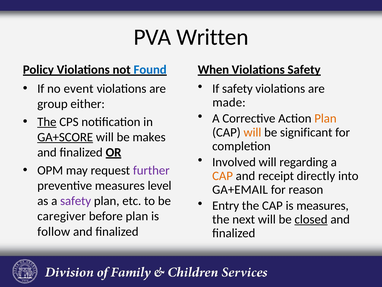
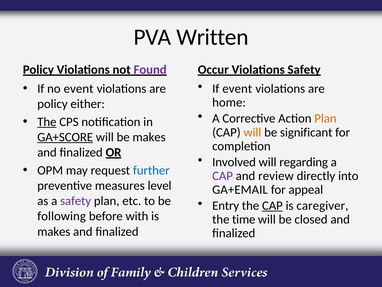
Found colour: blue -> purple
When: When -> Occur
If safety: safety -> event
made: made -> home
group at (52, 104): group -> policy
further colour: purple -> blue
CAP at (223, 176) colour: orange -> purple
receipt: receipt -> review
reason: reason -> appeal
CAP at (272, 205) underline: none -> present
is measures: measures -> caregiver
caregiver: caregiver -> following
before plan: plan -> with
next: next -> time
closed underline: present -> none
follow at (54, 231): follow -> makes
